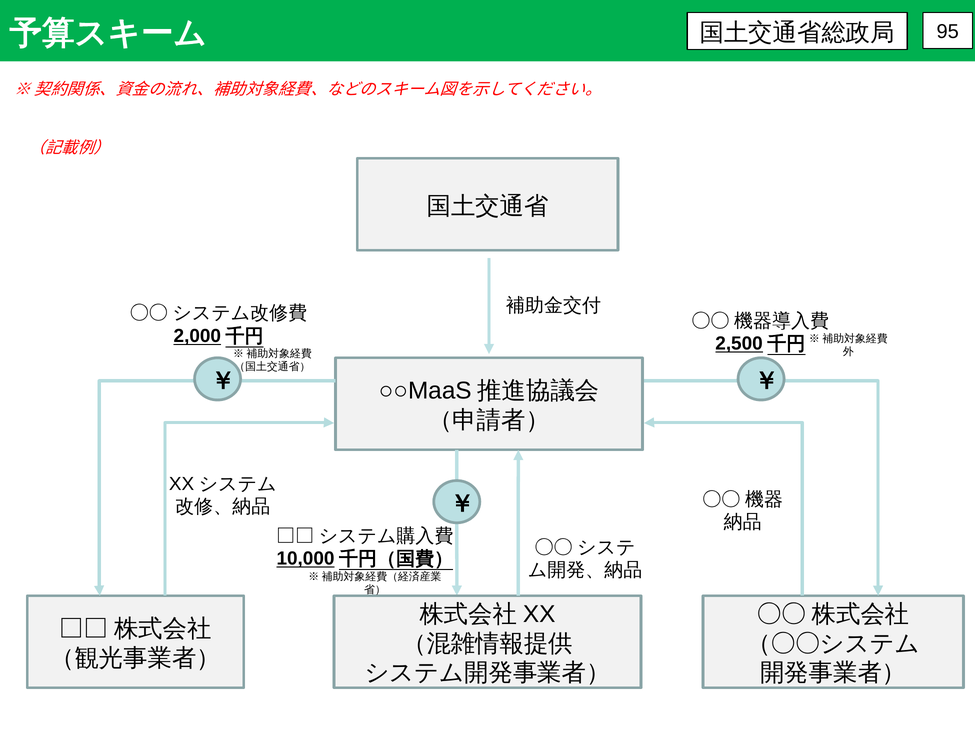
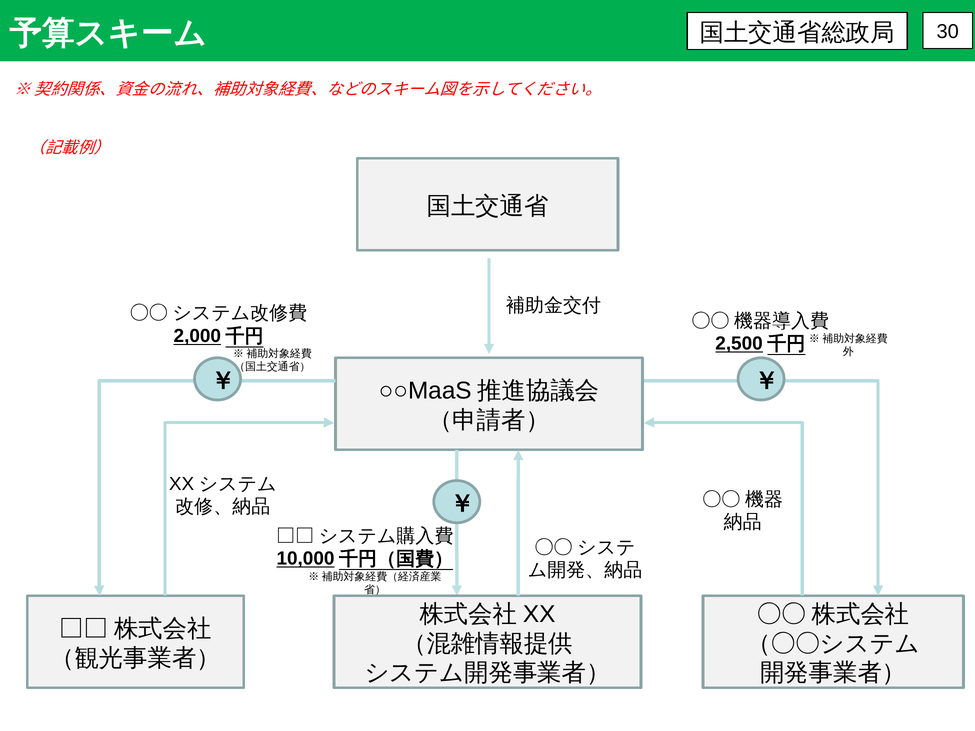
95: 95 -> 30
